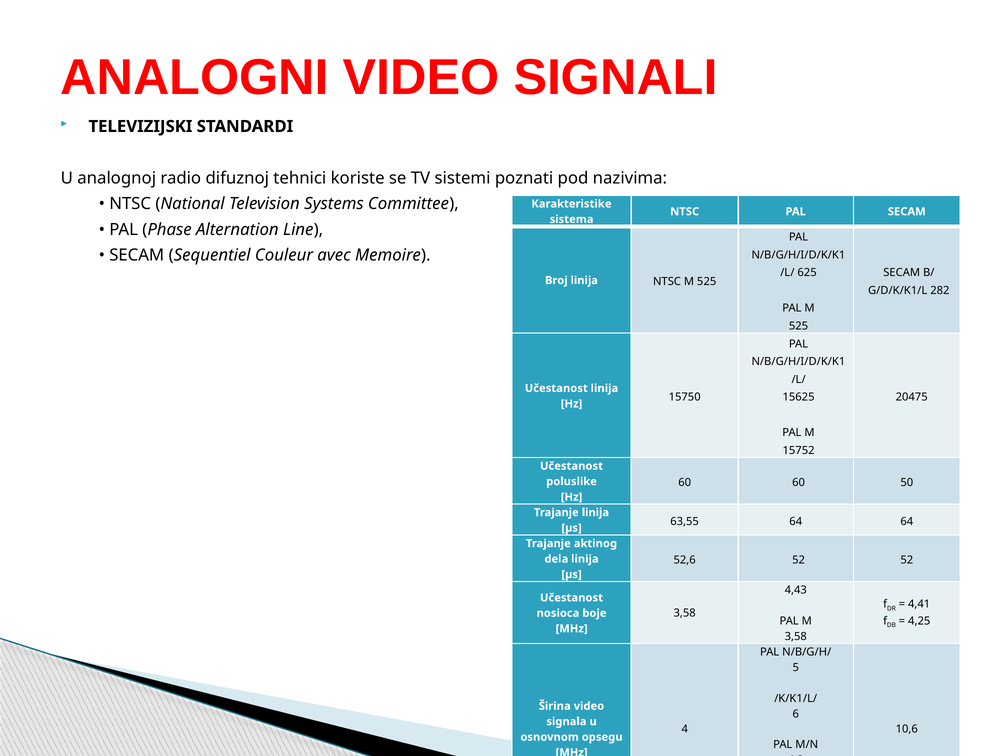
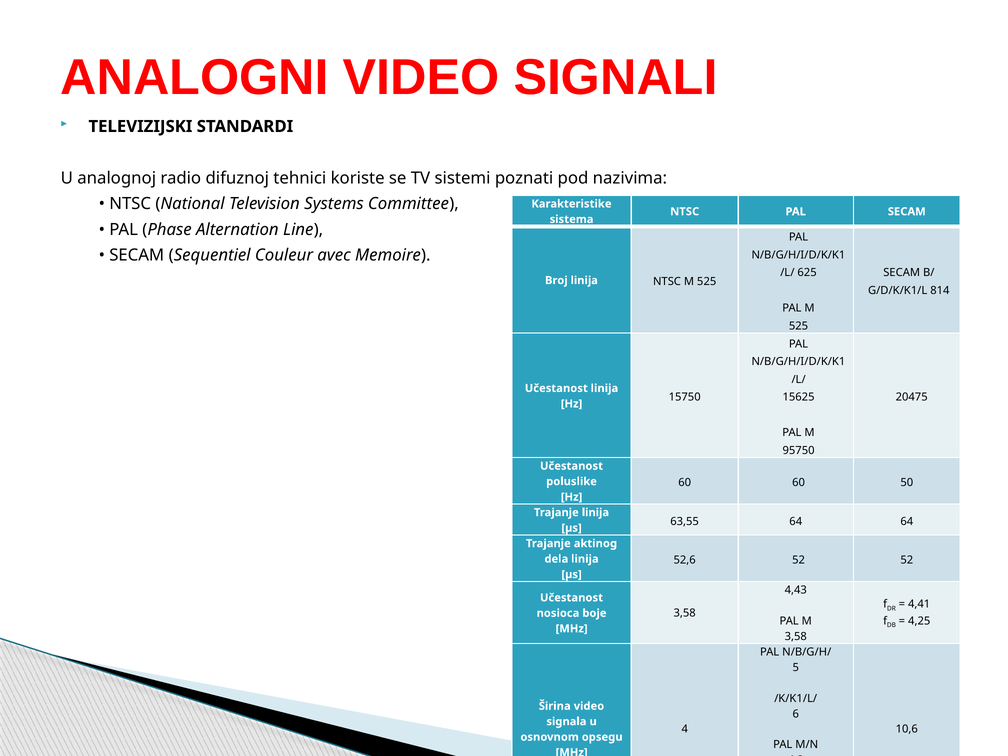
282: 282 -> 814
15752: 15752 -> 95750
